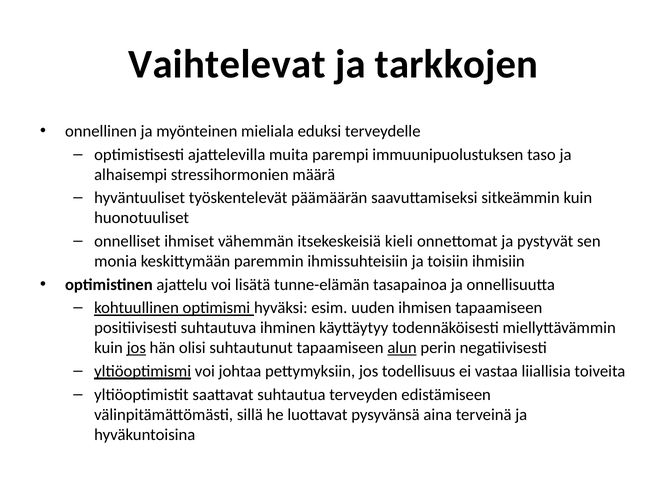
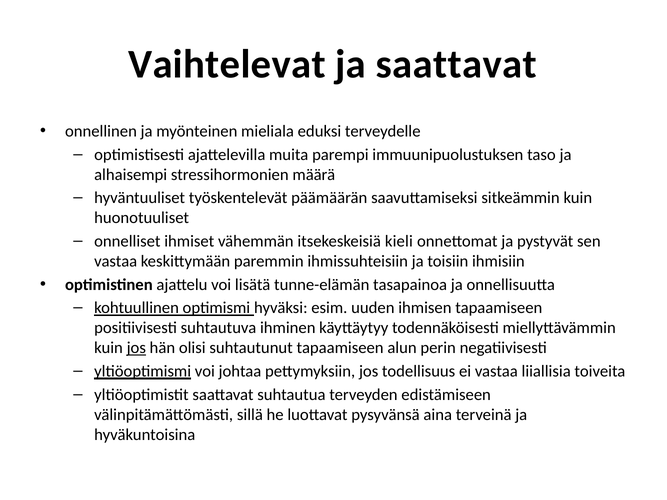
ja tarkkojen: tarkkojen -> saattavat
monia at (116, 261): monia -> vastaa
alun underline: present -> none
